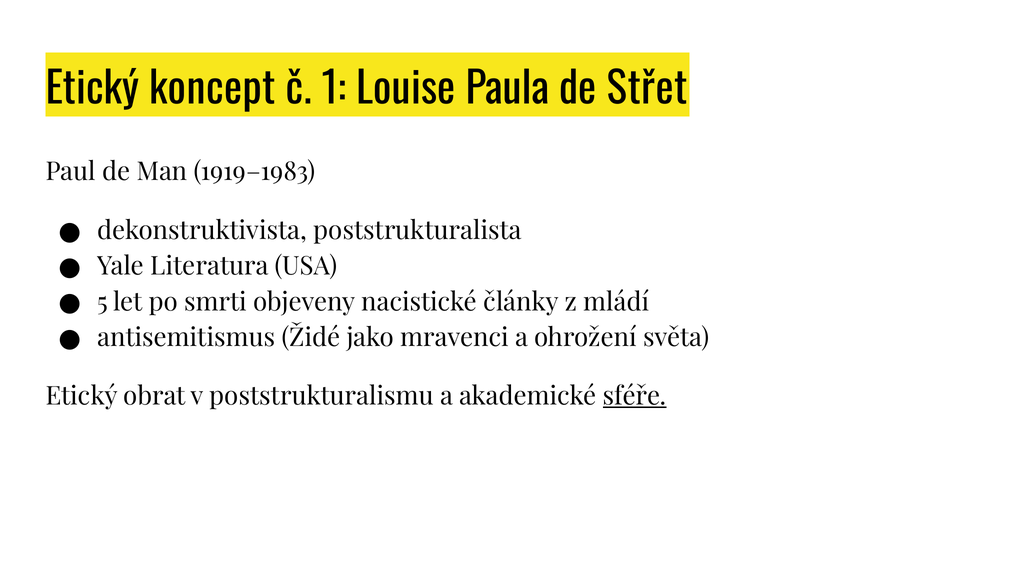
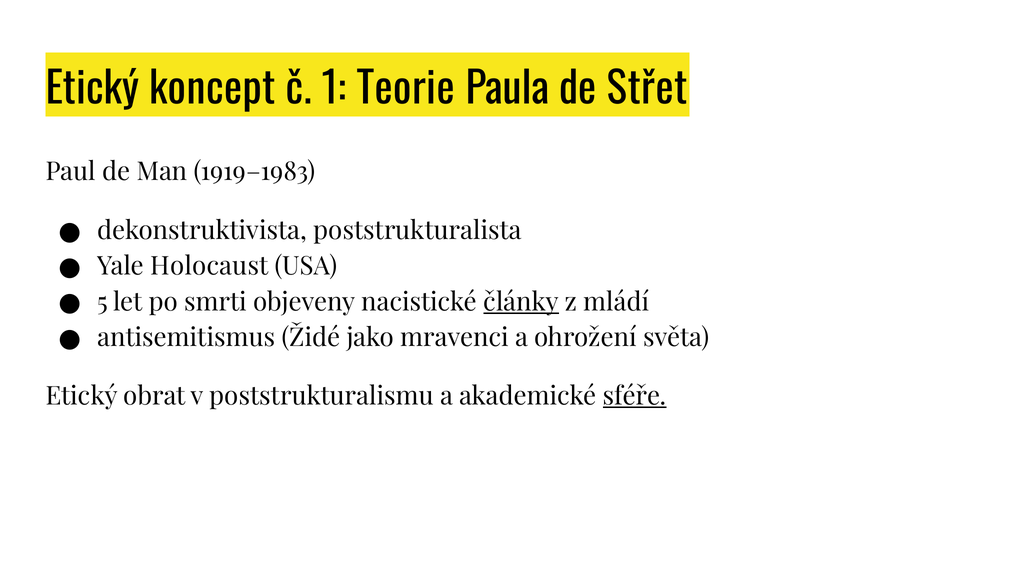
Louise: Louise -> Teorie
Literatura: Literatura -> Holocaust
články underline: none -> present
